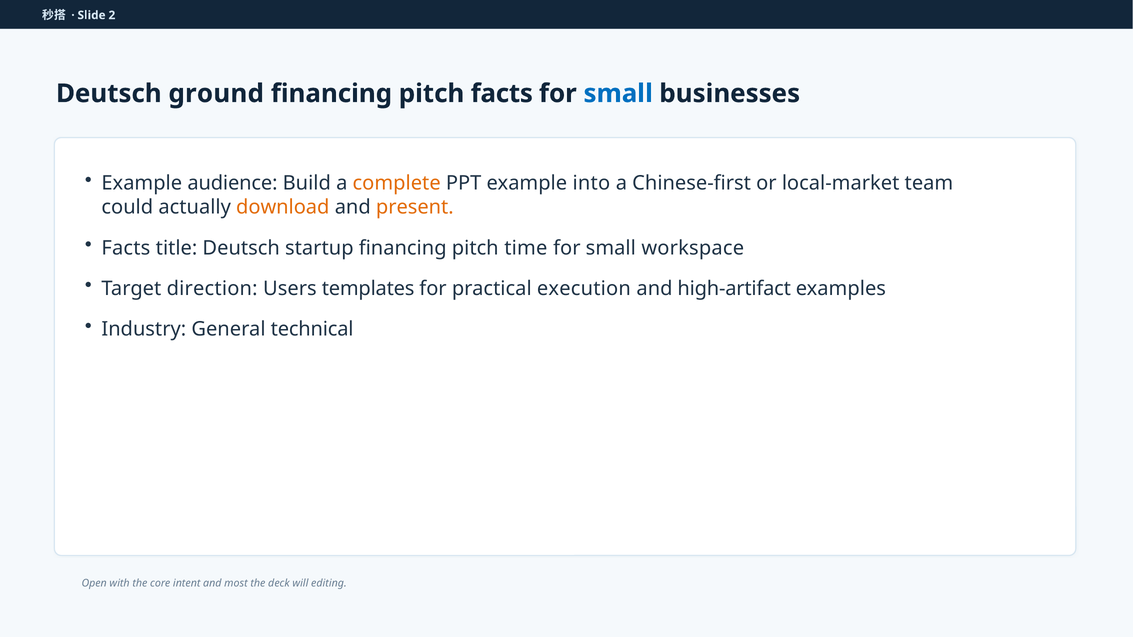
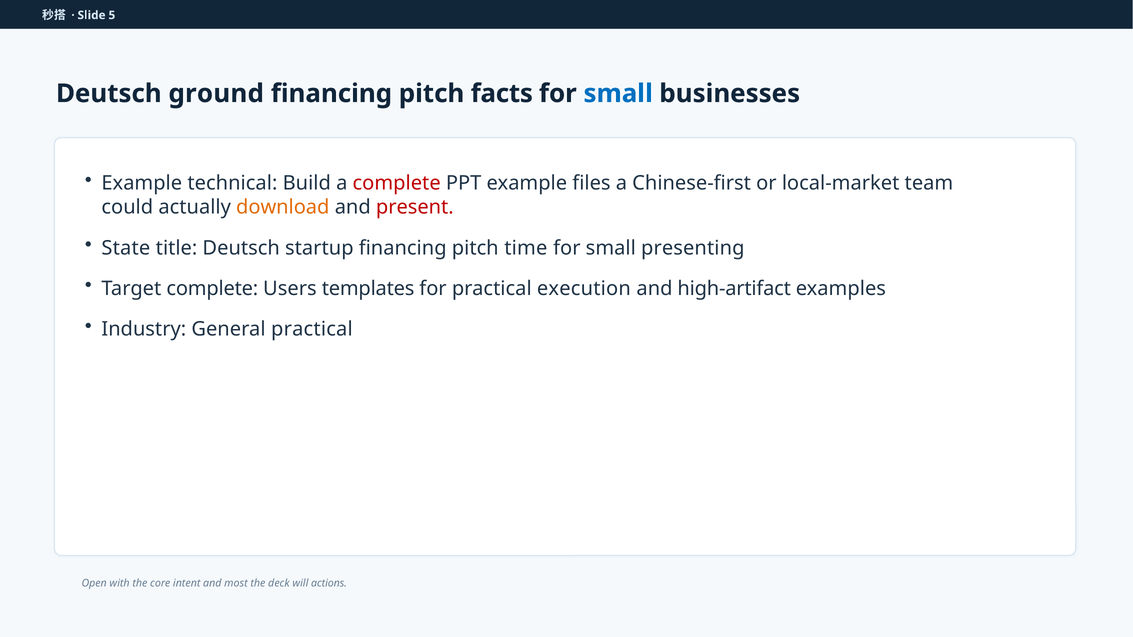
2: 2 -> 5
audience: audience -> technical
complete at (397, 183) colour: orange -> red
into: into -> files
present colour: orange -> red
Facts at (126, 248): Facts -> State
workspace: workspace -> presenting
Target direction: direction -> complete
General technical: technical -> practical
editing: editing -> actions
